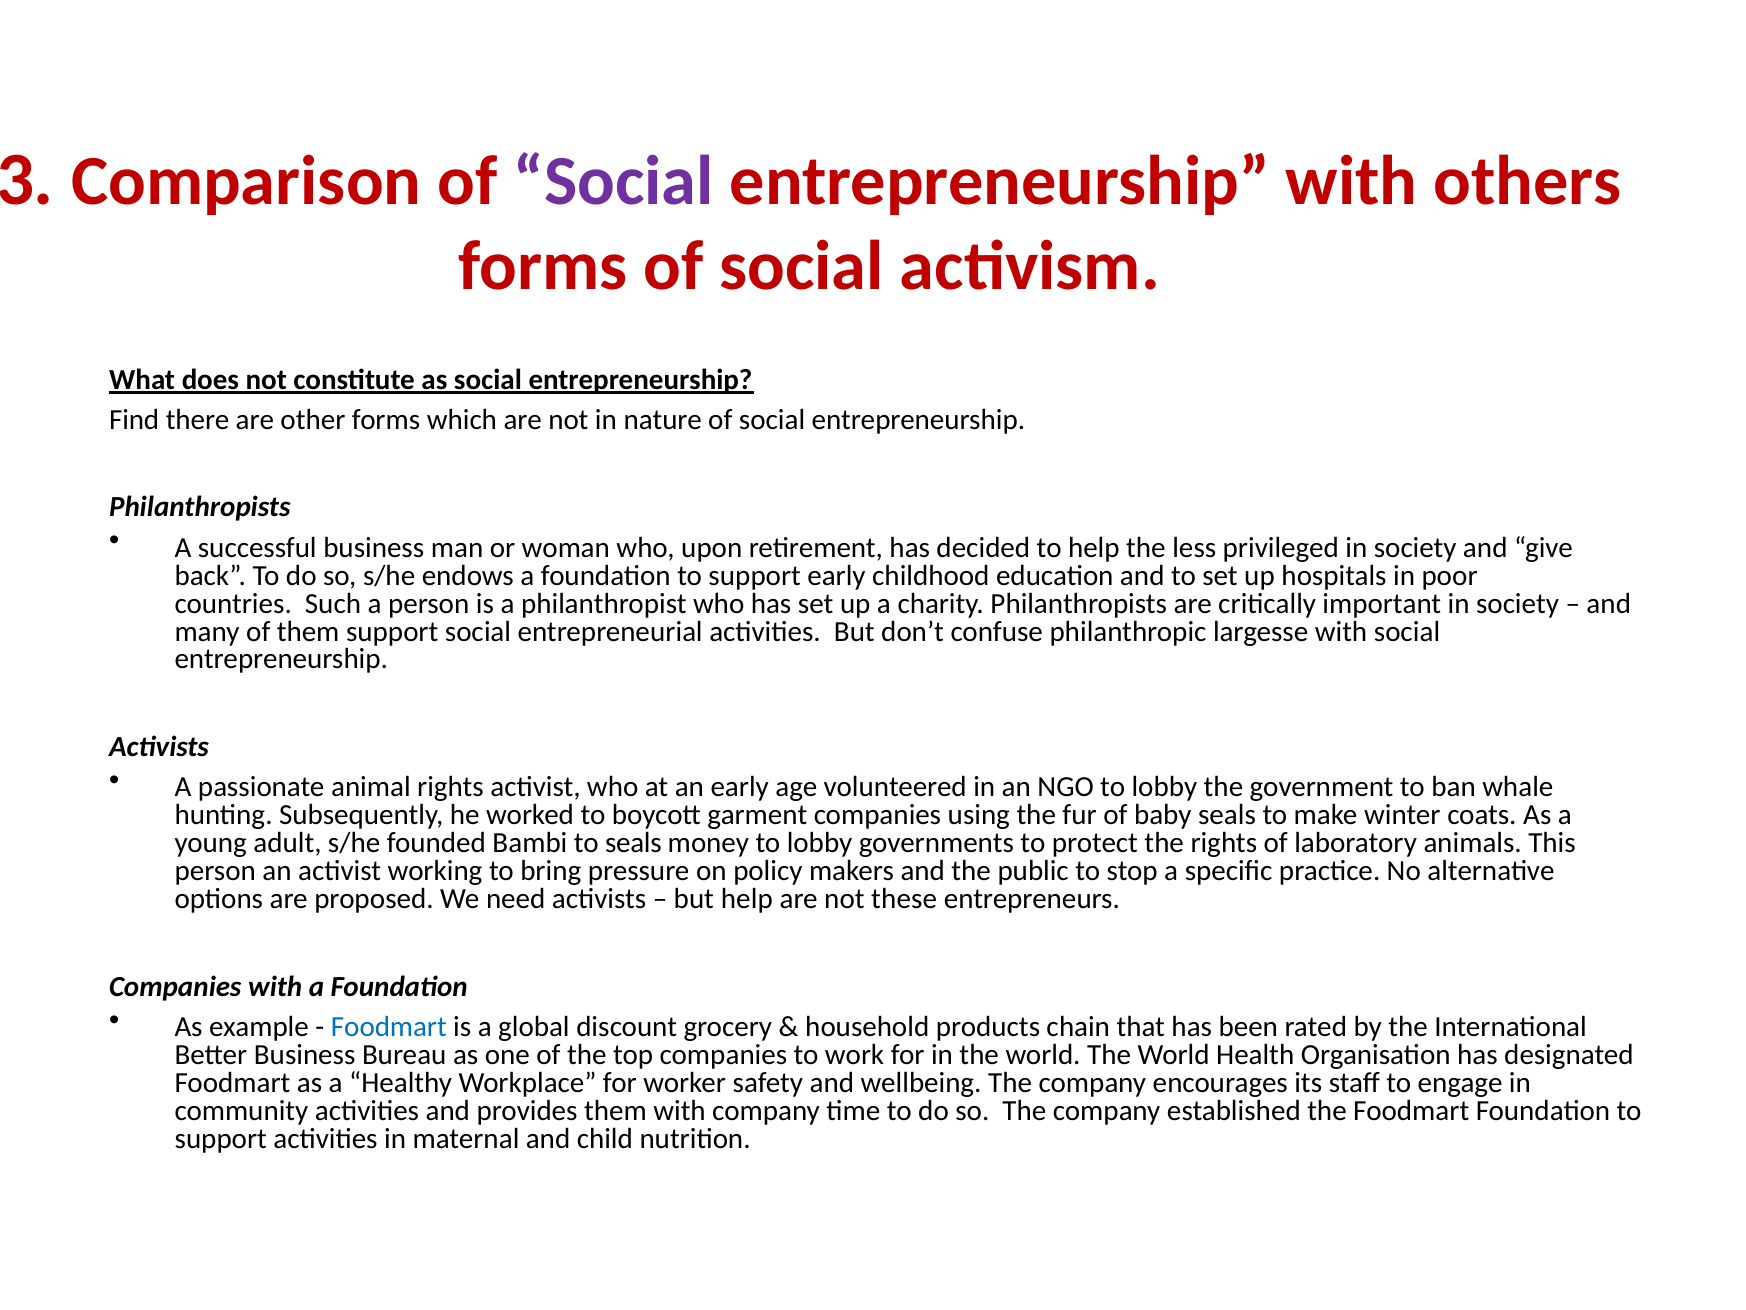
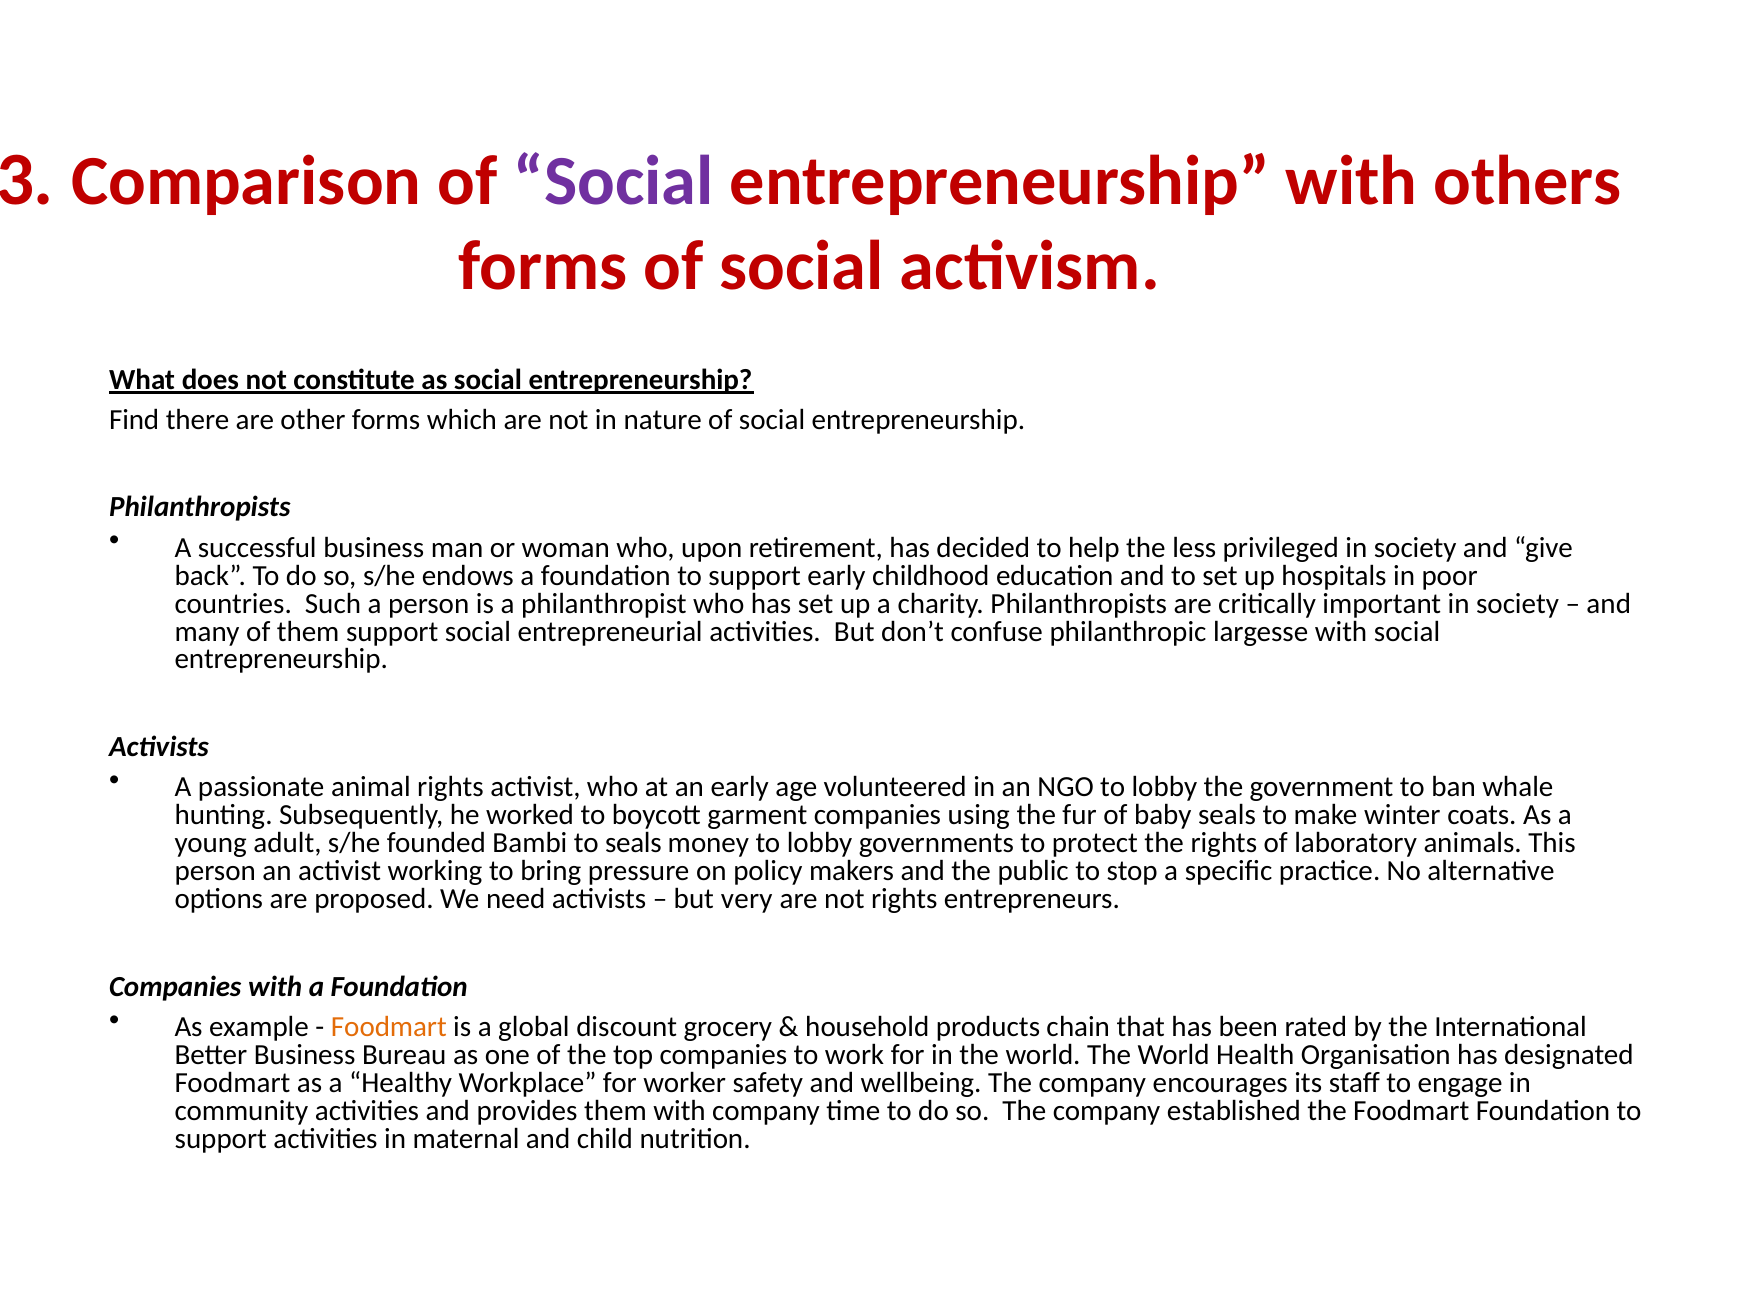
but help: help -> very
not these: these -> rights
Foodmart at (389, 1026) colour: blue -> orange
